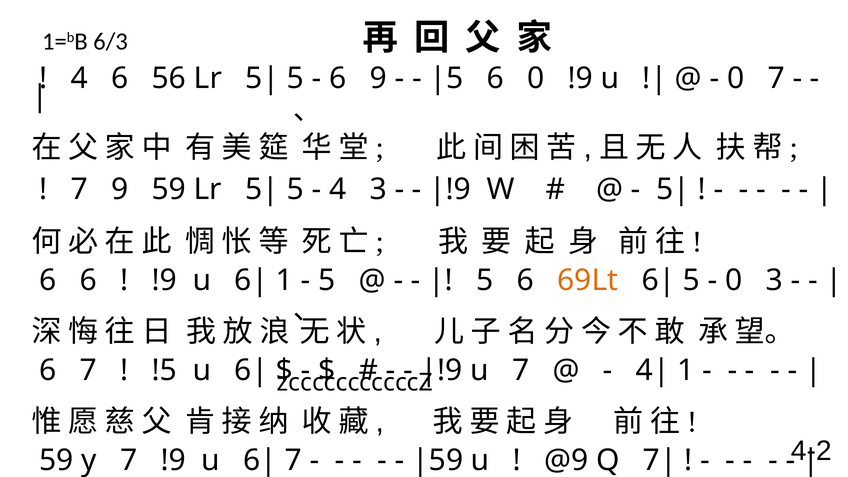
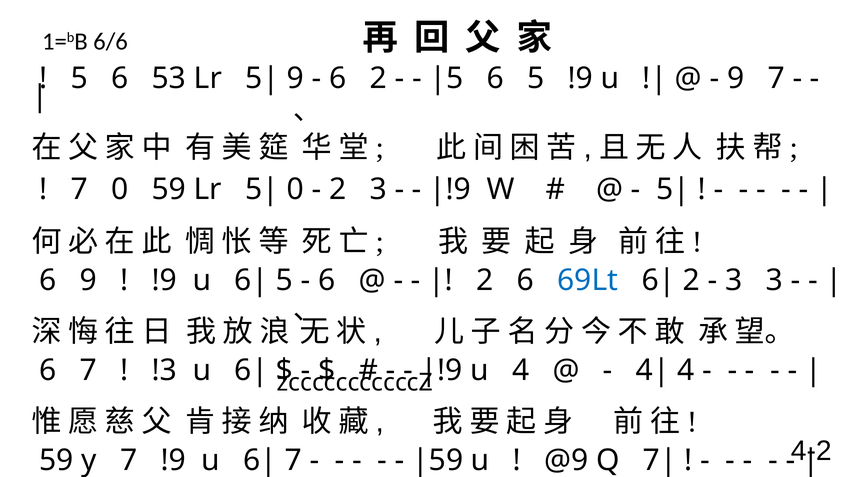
6/3: 6/3 -> 6/6
4 at (79, 78): 4 -> 5
56: 56 -> 53
5 at (295, 78): 5 -> 9
6 9: 9 -> 2
6 0: 0 -> 5
0 at (736, 78): 0 -> 9
7 9: 9 -> 0
5 at (295, 189): 5 -> 0
4 at (338, 189): 4 -> 2
6 6: 6 -> 9
1 at (284, 280): 1 -> 5
5 at (327, 280): 5 -> 6
5 at (485, 280): 5 -> 2
69Lt colour: orange -> blue
5 at (692, 280): 5 -> 2
0 at (734, 280): 0 -> 3
!5: !5 -> !3
u 7: 7 -> 4
1 at (686, 370): 1 -> 4
